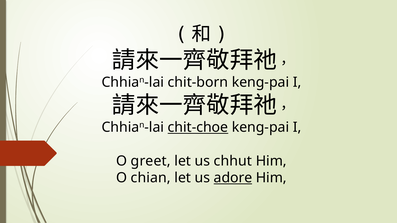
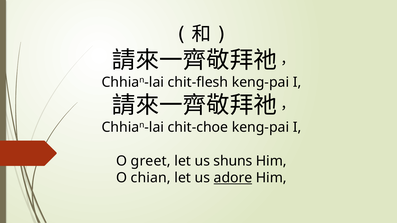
chit-born: chit-born -> chit-flesh
chit-choe underline: present -> none
chhut: chhut -> shuns
